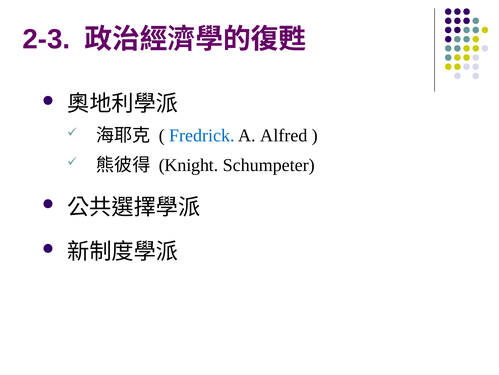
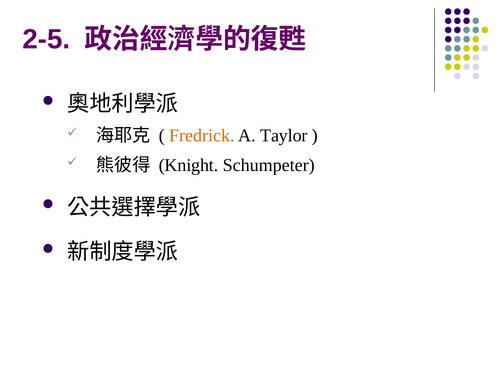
2-3: 2-3 -> 2-5
Fredrick colour: blue -> orange
Alfred: Alfred -> Taylor
